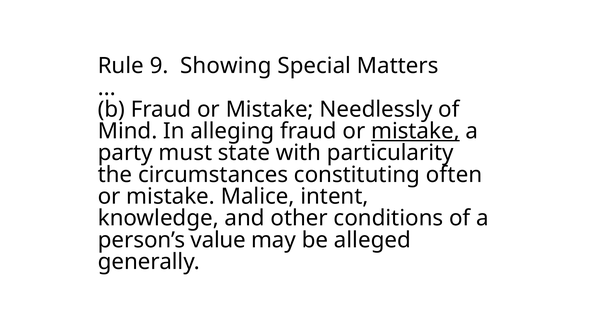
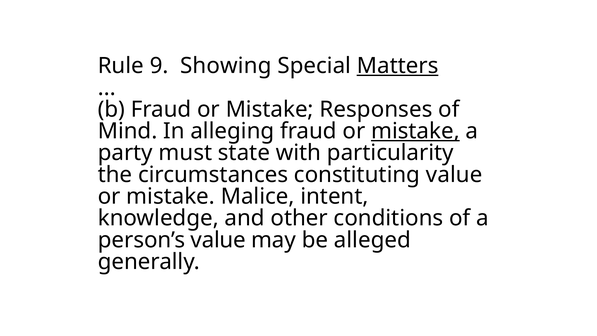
Matters underline: none -> present
Needlessly: Needlessly -> Responses
constituting often: often -> value
